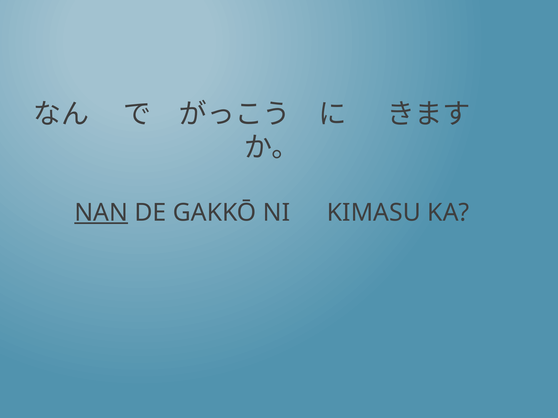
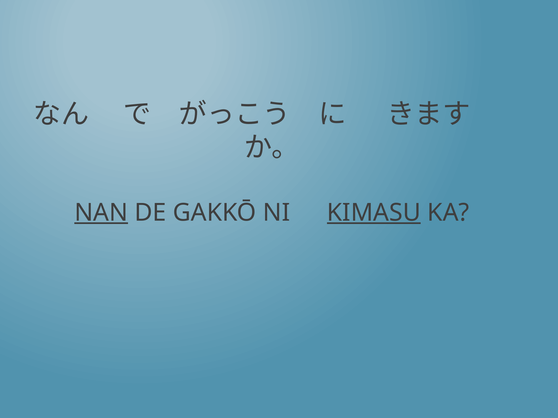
KIMASU underline: none -> present
